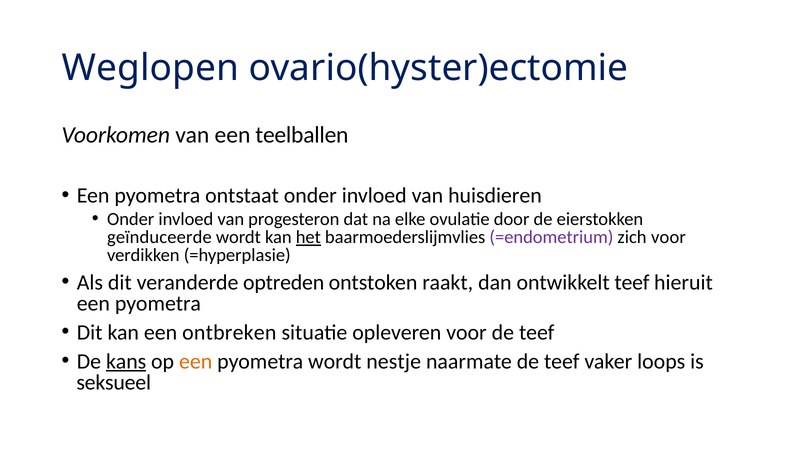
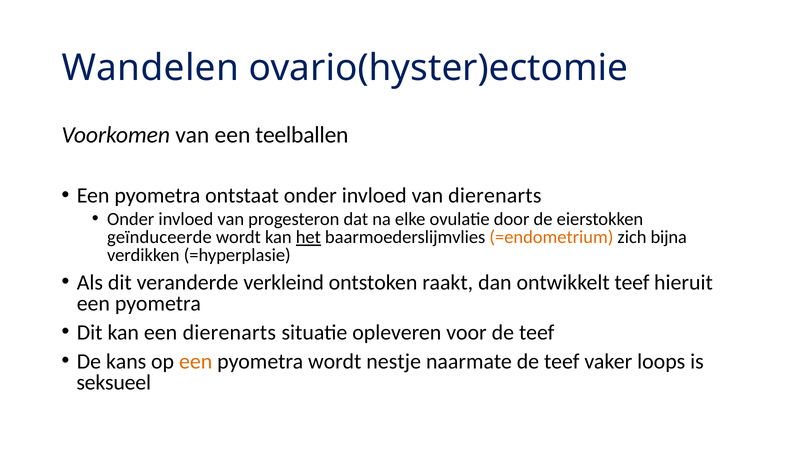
Weglopen: Weglopen -> Wandelen
van huisdieren: huisdieren -> dierenarts
=endometrium colour: purple -> orange
zich voor: voor -> bijna
optreden: optreden -> verkleind
een ontbreken: ontbreken -> dierenarts
kans underline: present -> none
